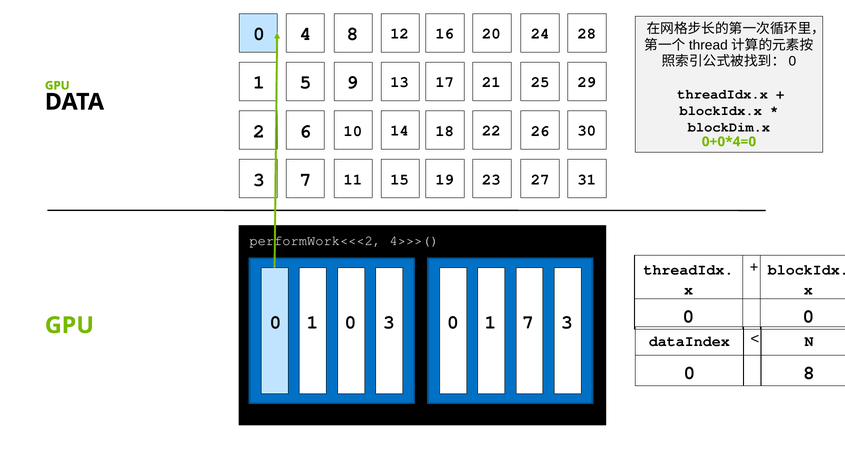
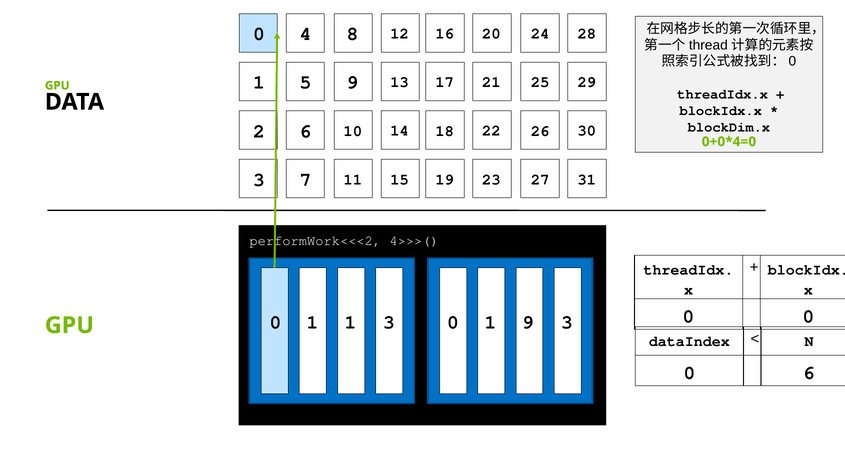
1 0: 0 -> 1
1 7: 7 -> 9
0 8: 8 -> 6
